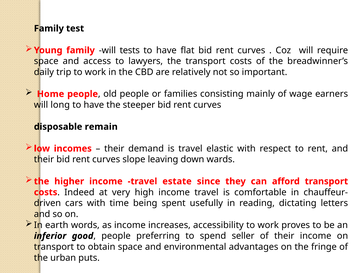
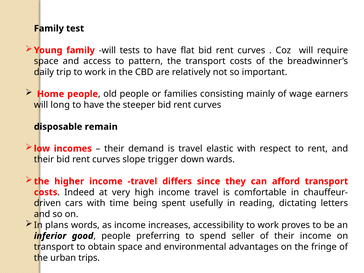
lawyers: lawyers -> pattern
leaving: leaving -> trigger
estate: estate -> differs
earth: earth -> plans
puts: puts -> trips
